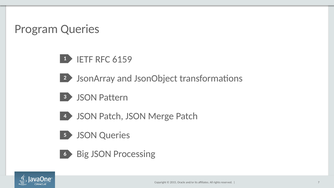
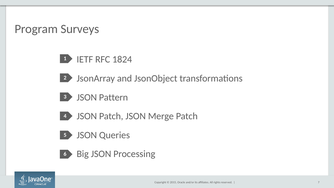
Program Queries: Queries -> Surveys
6159: 6159 -> 1824
